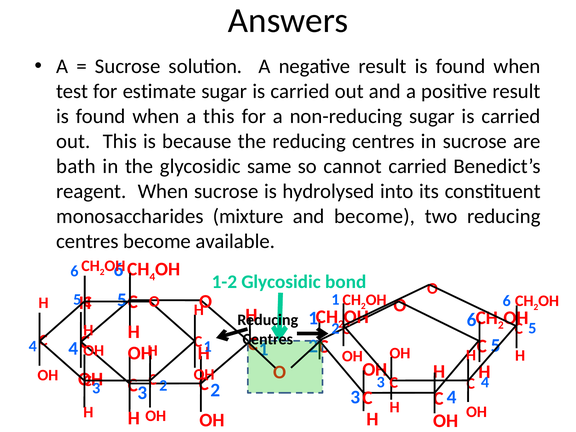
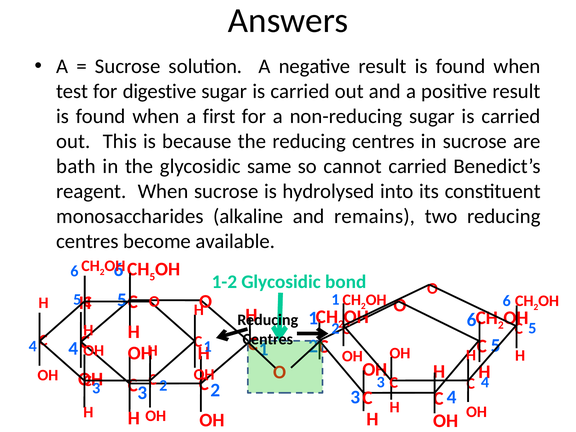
estimate: estimate -> digestive
a this: this -> first
mixture: mixture -> alkaline
and become: become -> remains
4 at (152, 277): 4 -> 5
